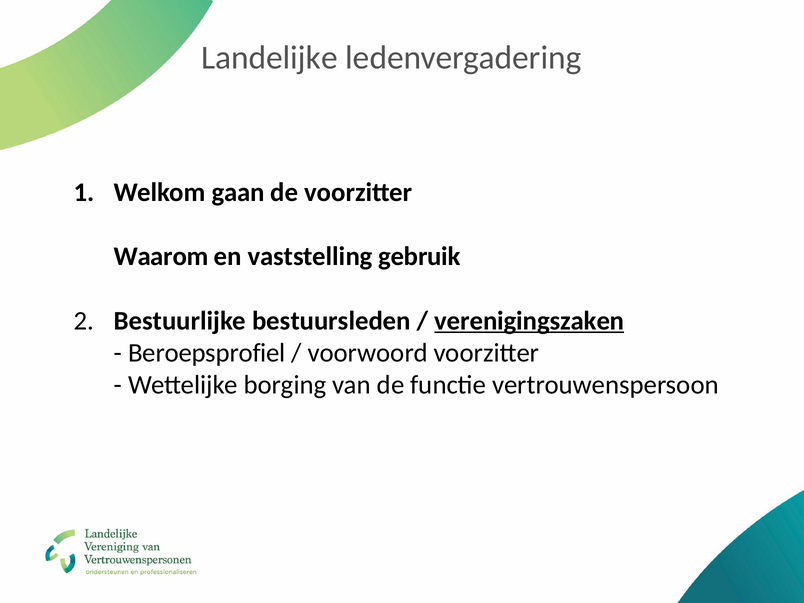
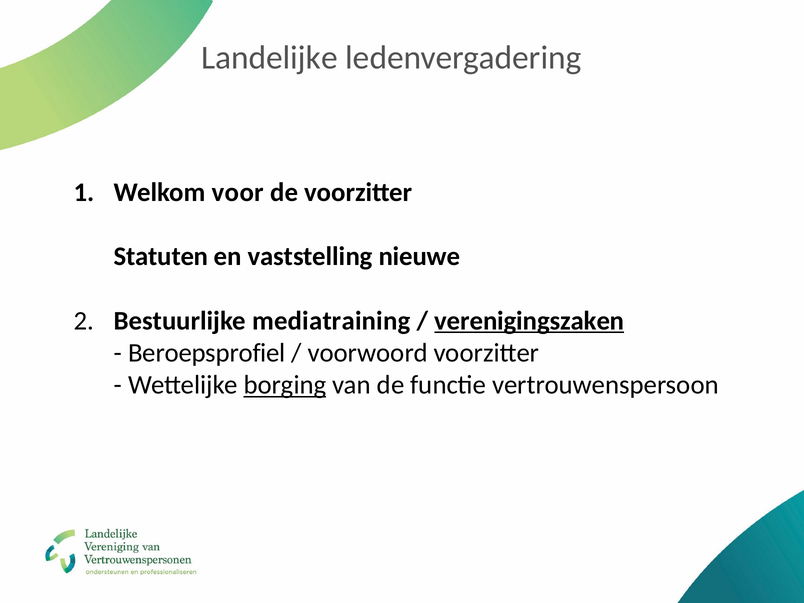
gaan: gaan -> voor
Waarom: Waarom -> Statuten
gebruik: gebruik -> nieuwe
bestuursleden: bestuursleden -> mediatraining
borging underline: none -> present
